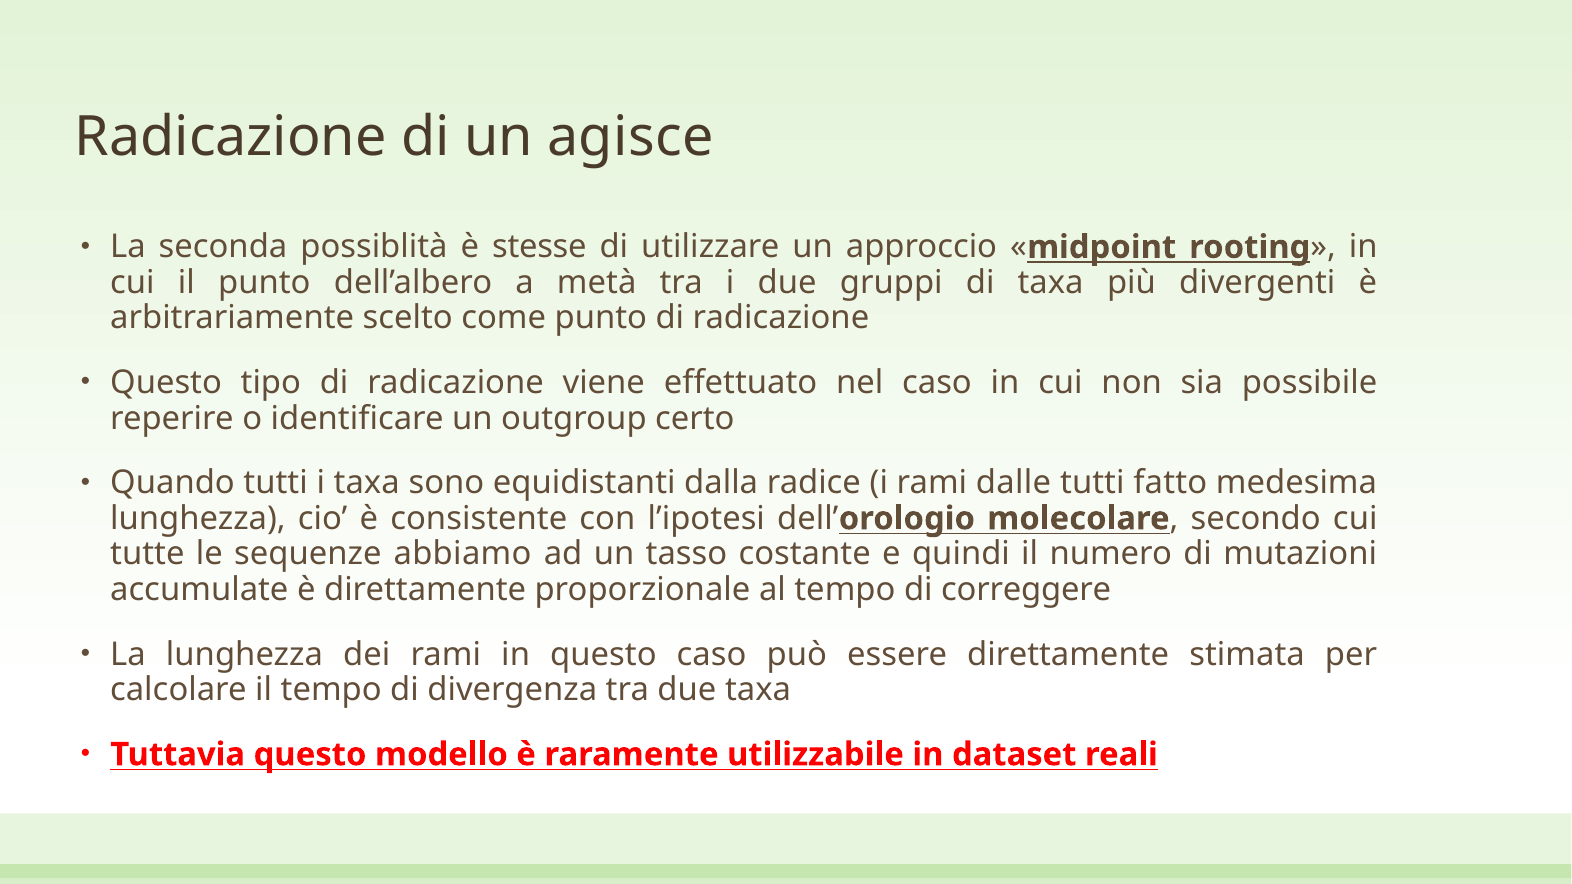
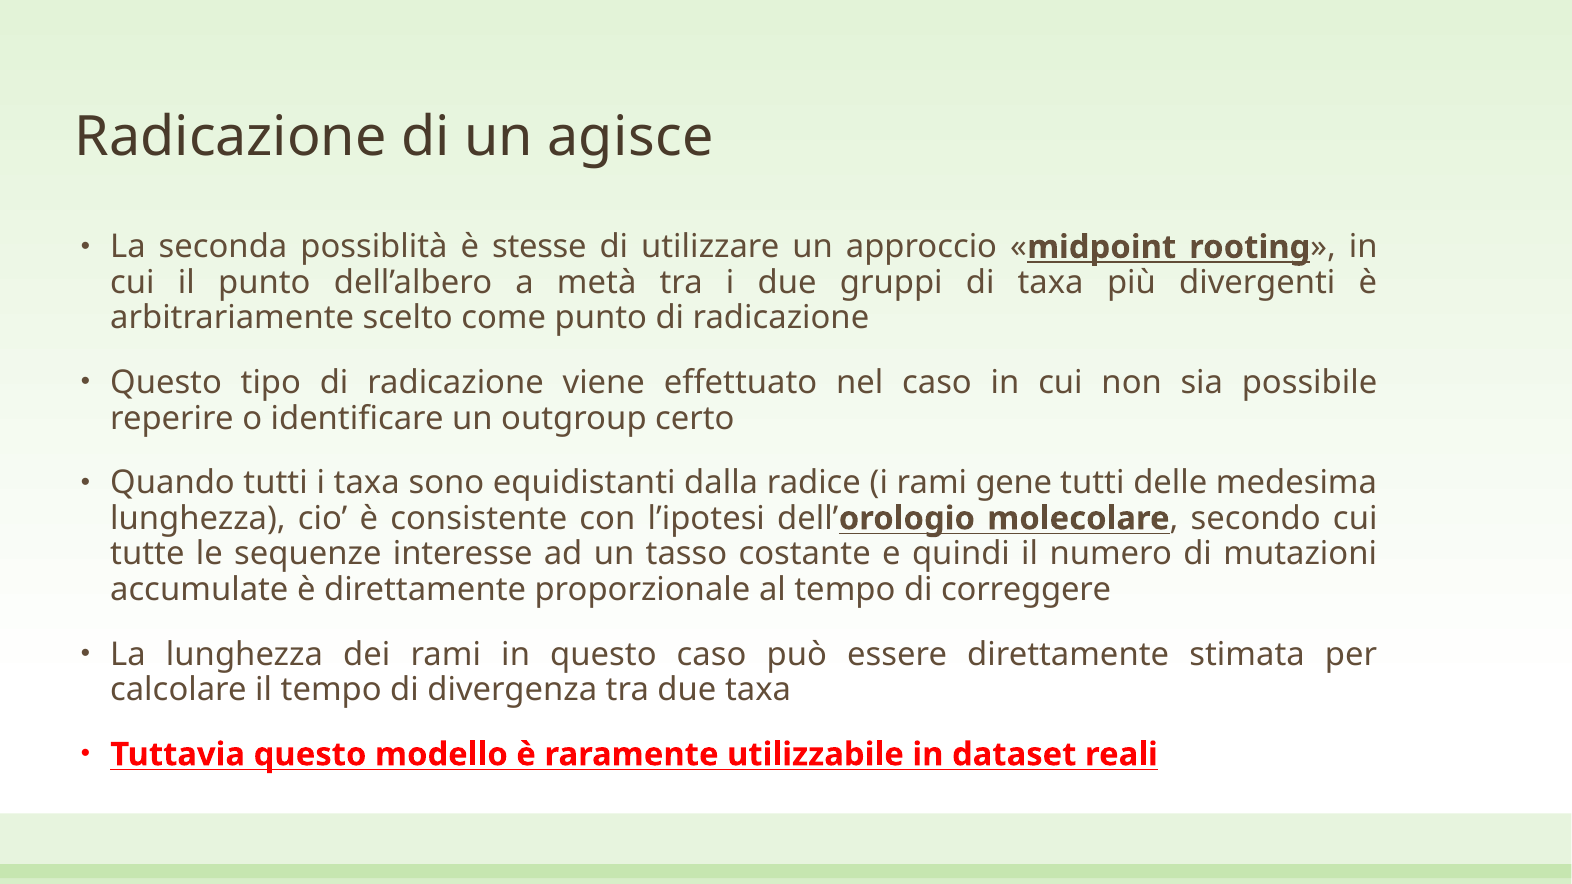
dalle: dalle -> gene
fatto: fatto -> delle
abbiamo: abbiamo -> interesse
